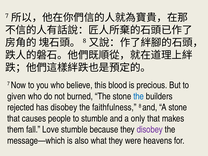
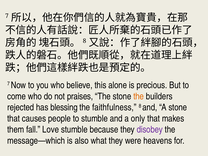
blood: blood -> alone
given: given -> come
burned: burned -> praises
the at (139, 96) colour: blue -> orange
has disobey: disobey -> blessing
